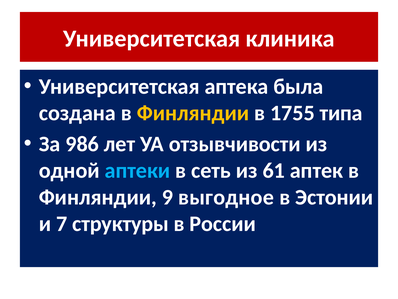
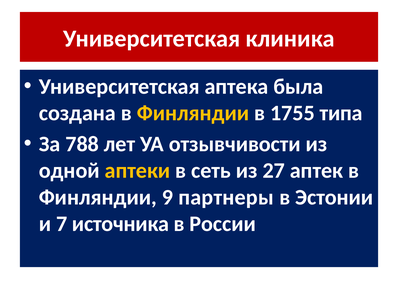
986: 986 -> 788
аптеки colour: light blue -> yellow
61: 61 -> 27
выгодное: выгодное -> партнеры
структуры: структуры -> источника
